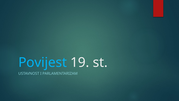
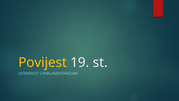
Povijest colour: light blue -> yellow
